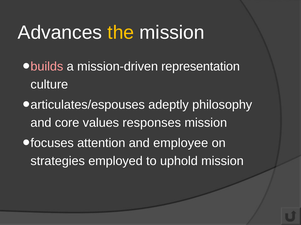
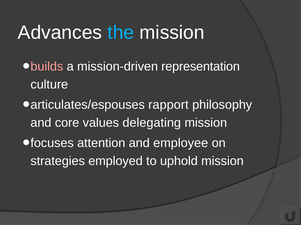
the colour: yellow -> light blue
adeptly: adeptly -> rapport
responses: responses -> delegating
